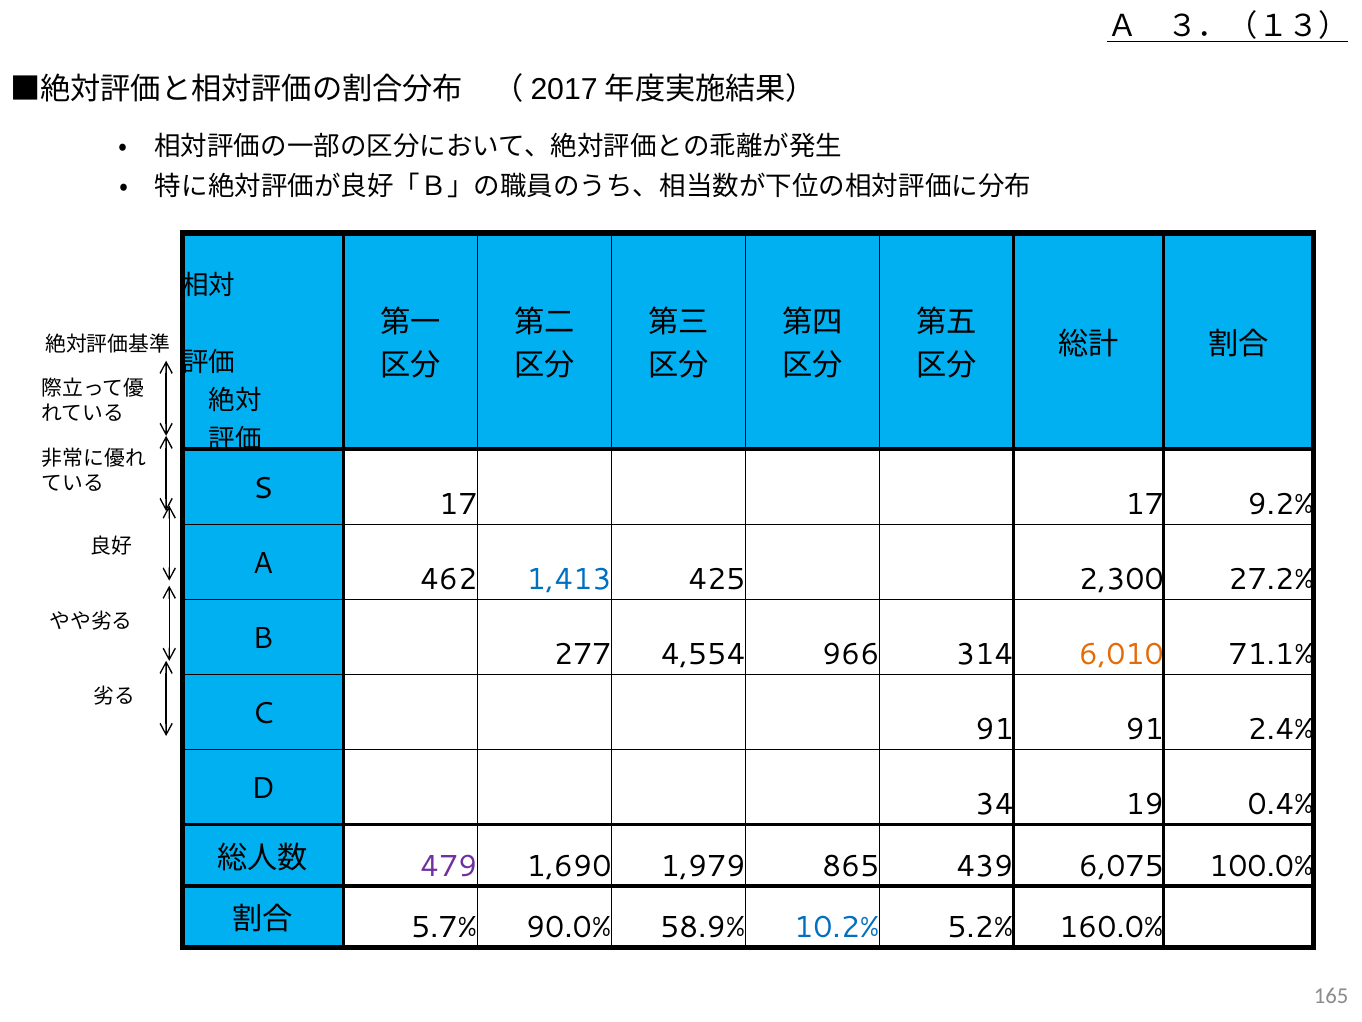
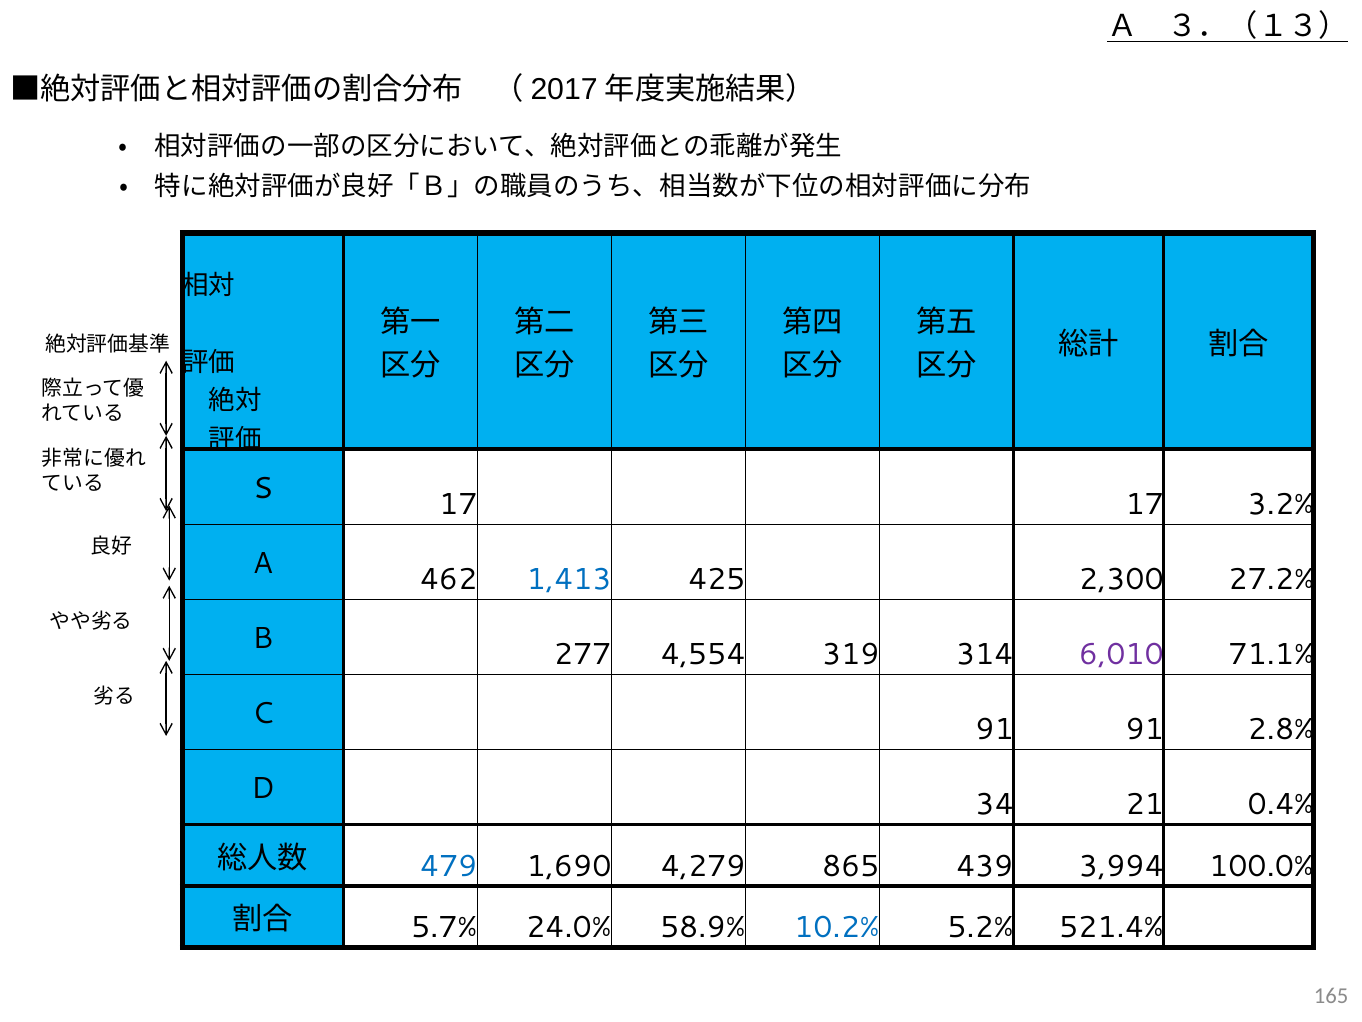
9.2%: 9.2% -> 3.2%
966: 966 -> 319
6,010 colour: orange -> purple
2.4%: 2.4% -> 2.8%
19: 19 -> 21
479 colour: purple -> blue
1,979: 1,979 -> 4,279
6,075: 6,075 -> 3,994
90.0%: 90.0% -> 24.0%
160.0%: 160.0% -> 521.4%
